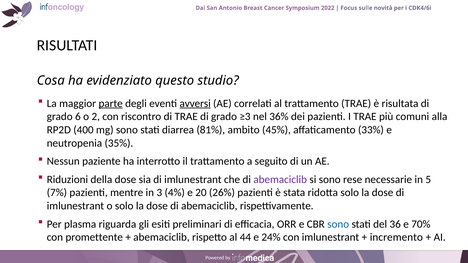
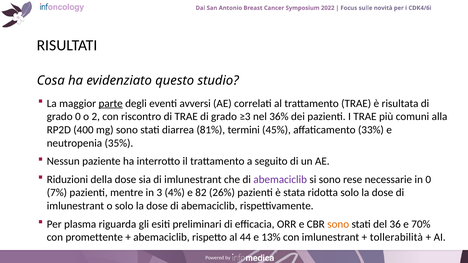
avversi underline: present -> none
grado 6: 6 -> 0
ambito: ambito -> termini
in 5: 5 -> 0
20: 20 -> 82
sono at (338, 224) colour: blue -> orange
24%: 24% -> 13%
incremento: incremento -> tollerabilità
